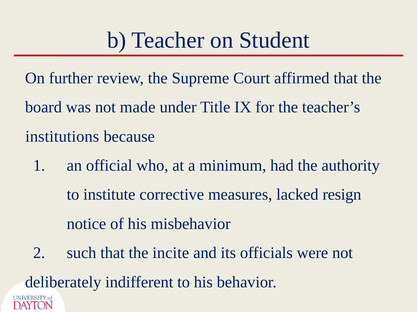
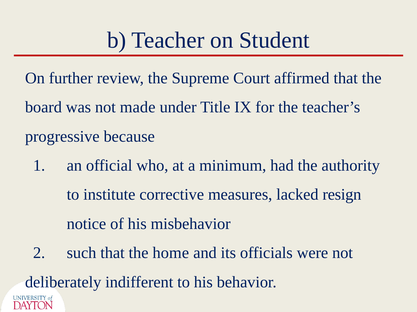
institutions: institutions -> progressive
incite: incite -> home
